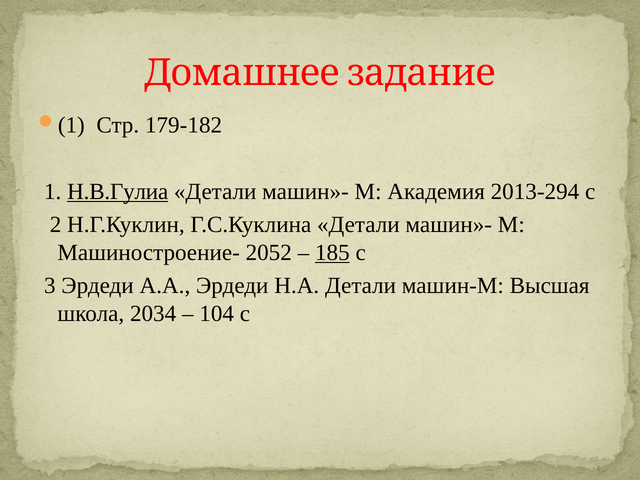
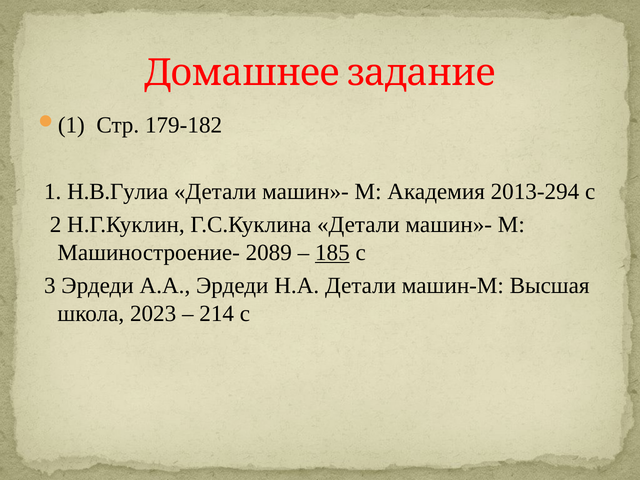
Н.В.Гулиа underline: present -> none
2052: 2052 -> 2089
2034: 2034 -> 2023
104: 104 -> 214
